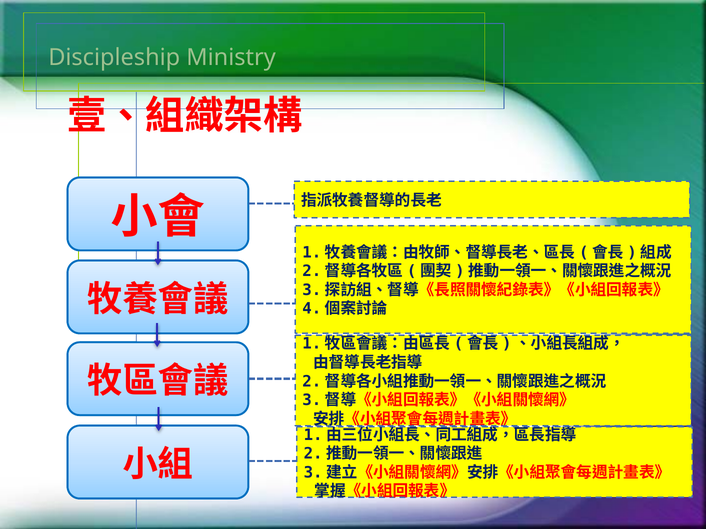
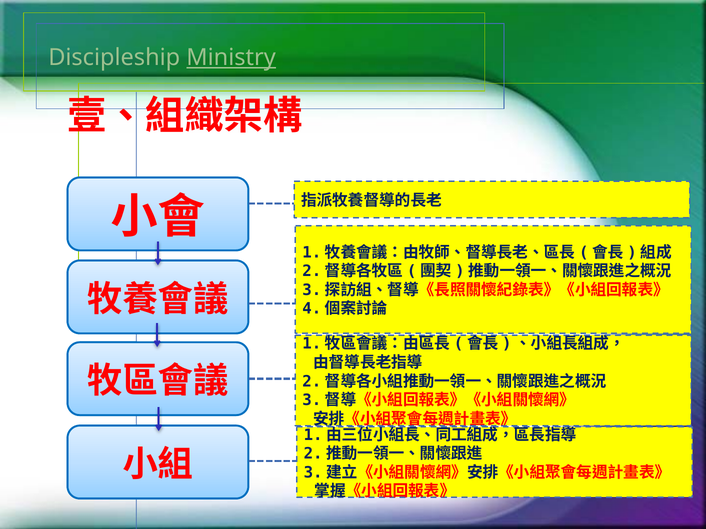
Ministry underline: none -> present
